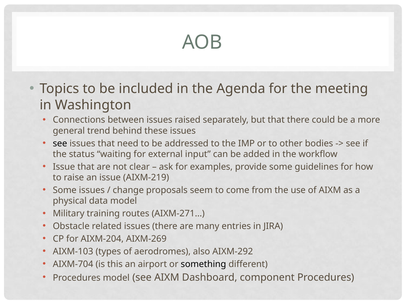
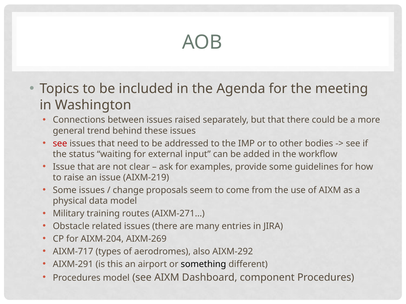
see at (60, 144) colour: black -> red
AIXM-103: AIXM-103 -> AIXM-717
AIXM-704: AIXM-704 -> AIXM-291
